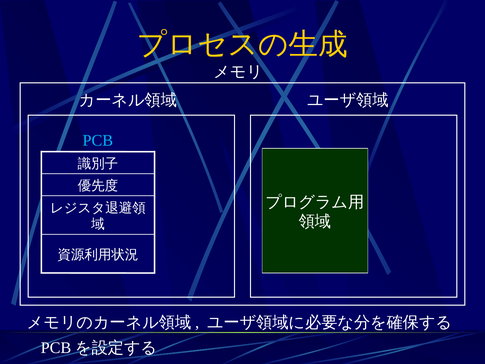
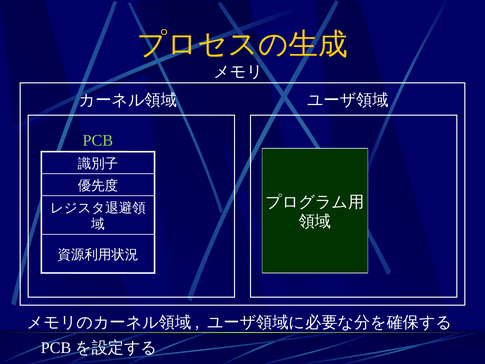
PCB colour: light blue -> light green
